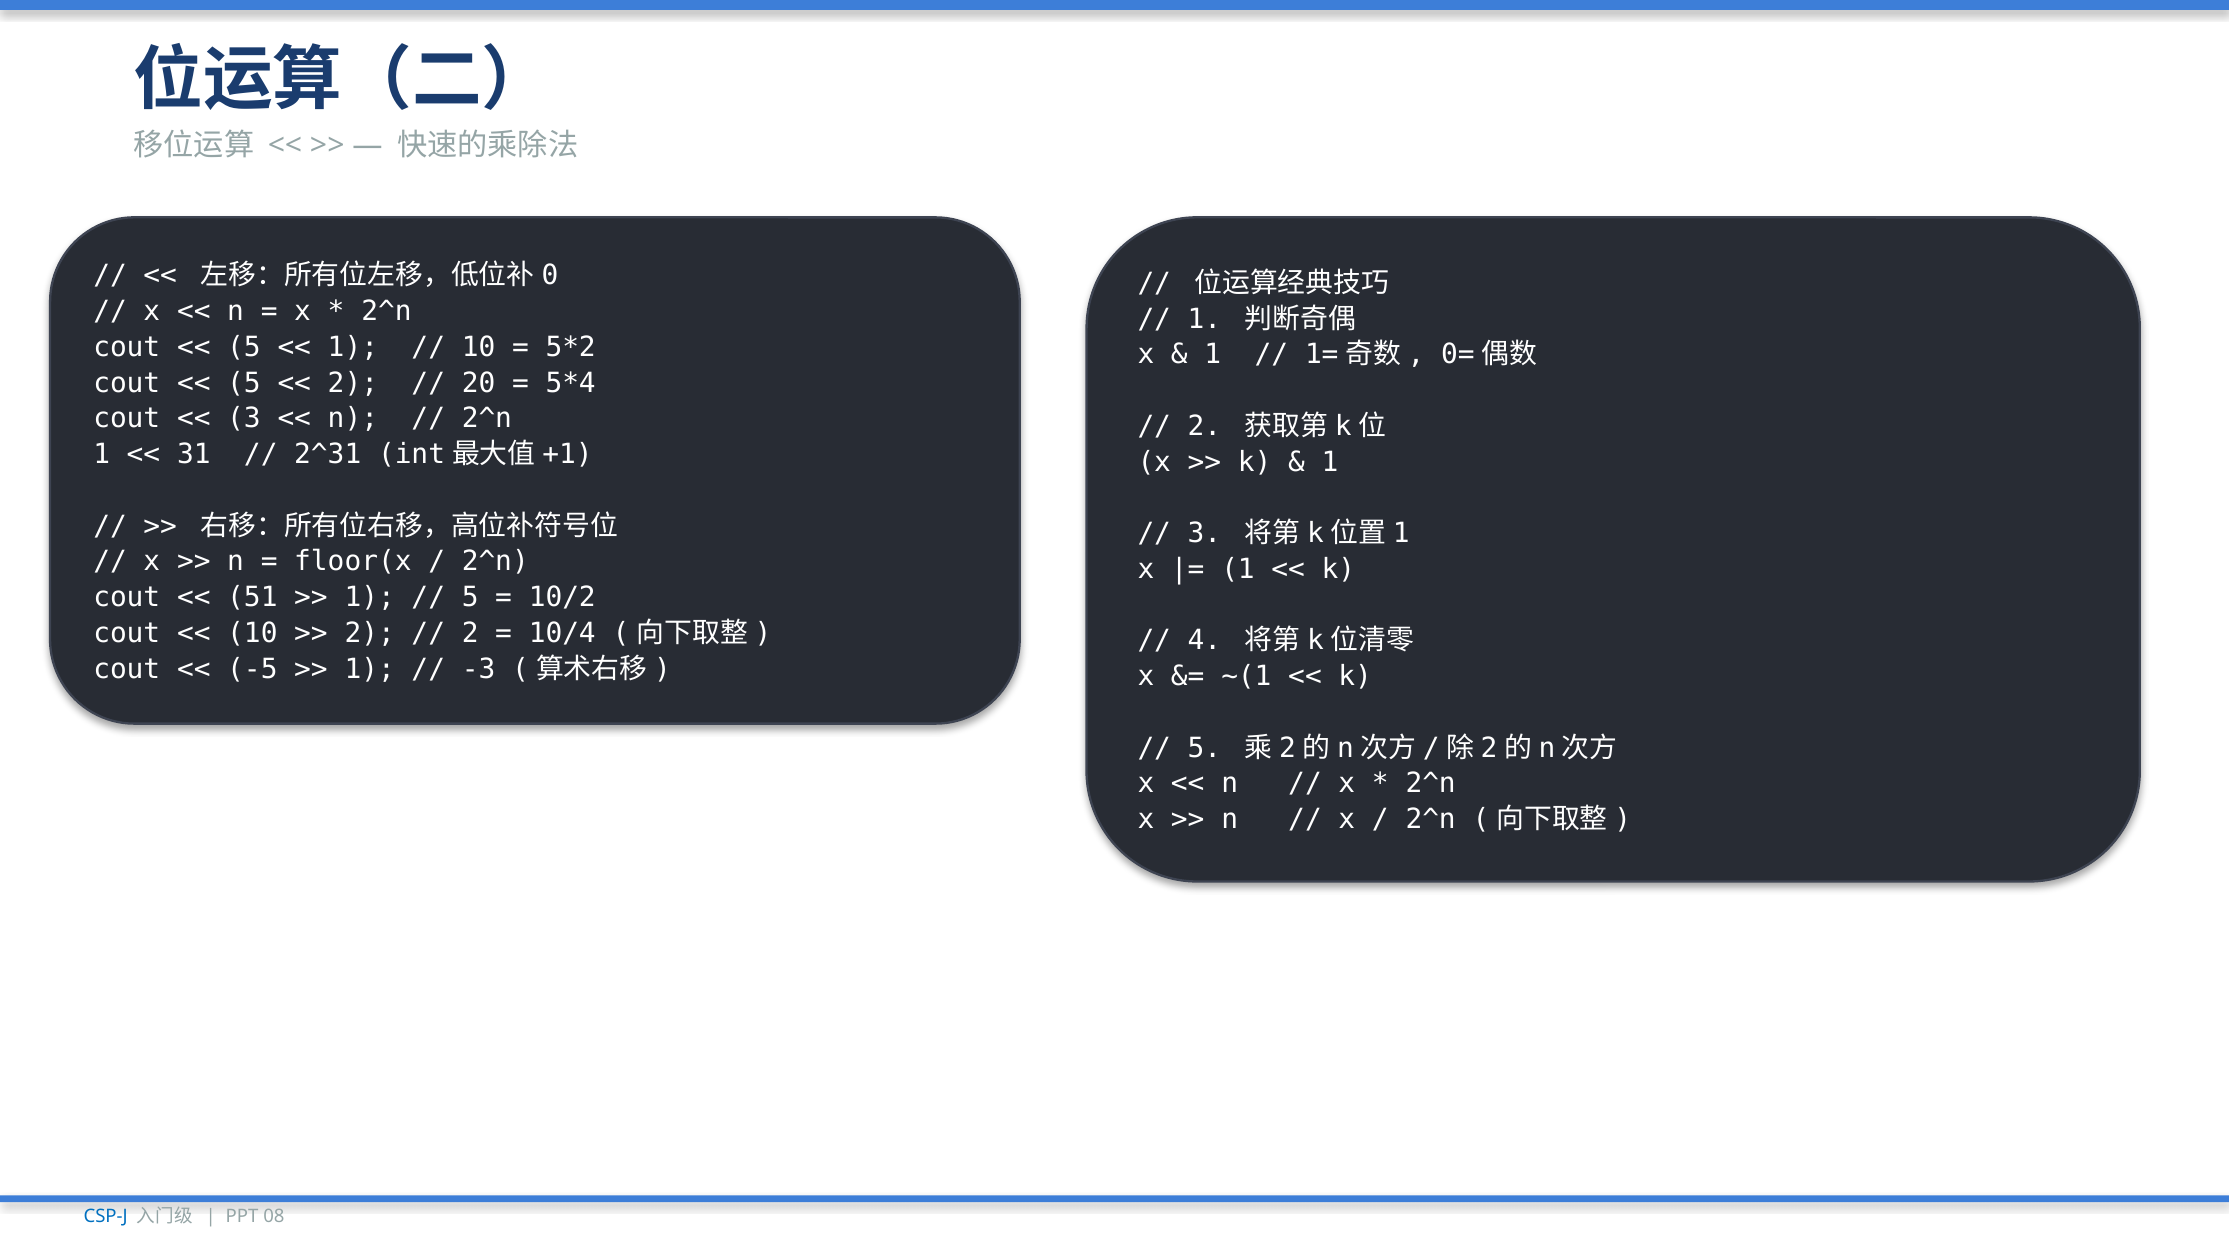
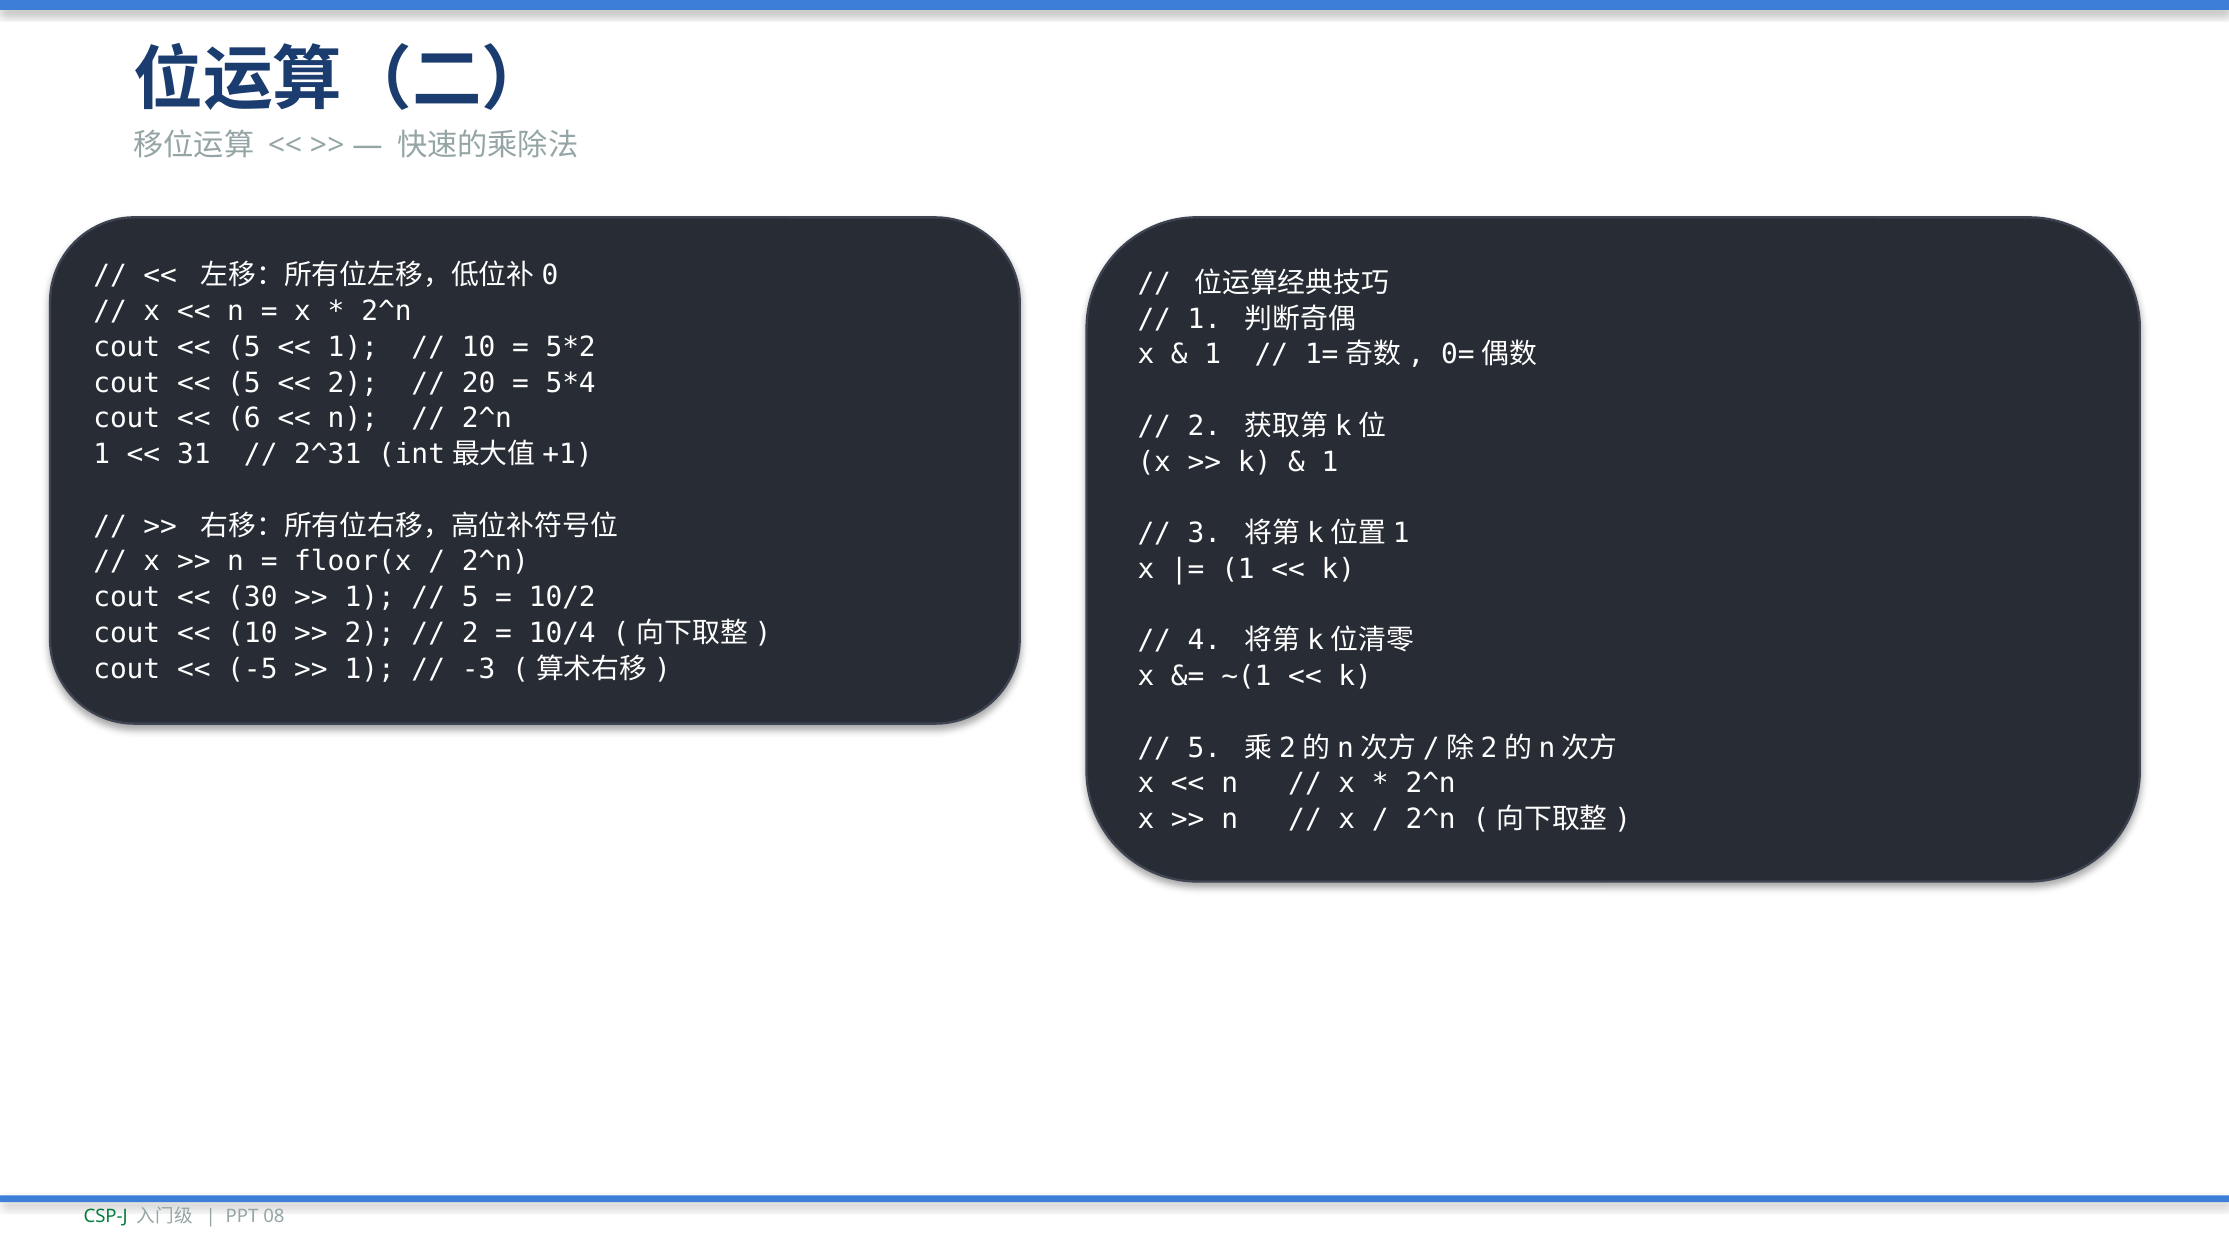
3 at (244, 419): 3 -> 6
51: 51 -> 30
CSP-J colour: blue -> green
